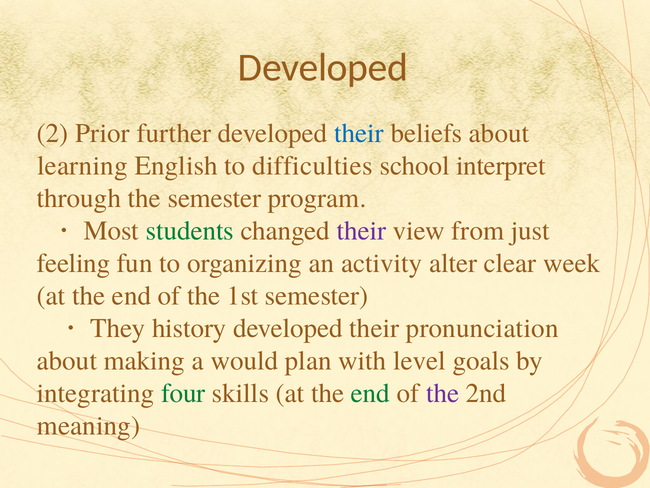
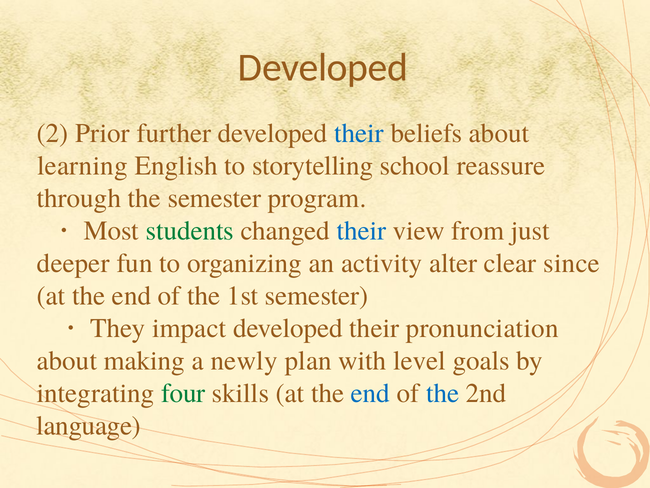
difficulties: difficulties -> storytelling
interpret: interpret -> reassure
their at (361, 231) colour: purple -> blue
feeling: feeling -> deeper
week: week -> since
history: history -> impact
would: would -> newly
end at (370, 393) colour: green -> blue
the at (443, 393) colour: purple -> blue
meaning: meaning -> language
